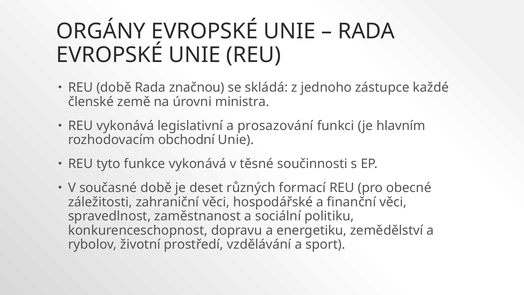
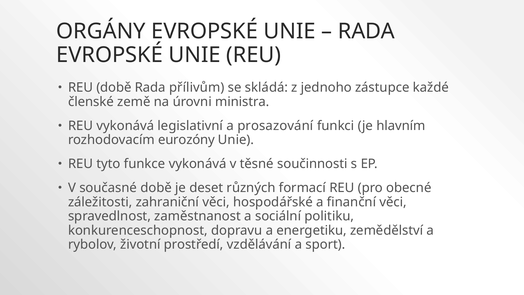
značnou: značnou -> přílivům
obchodní: obchodní -> eurozóny
